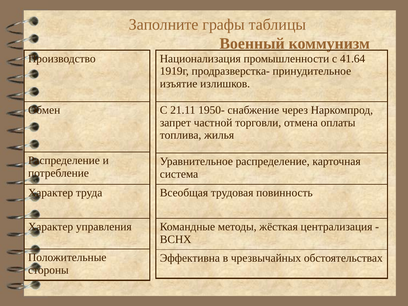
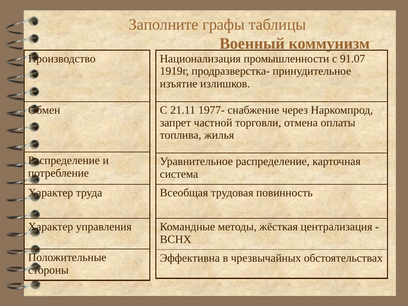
41.64: 41.64 -> 91.07
1950-: 1950- -> 1977-
